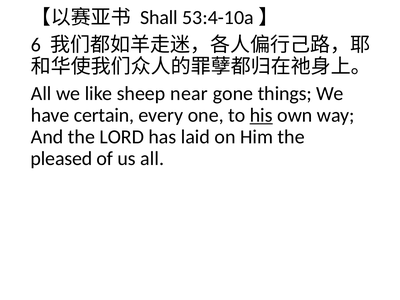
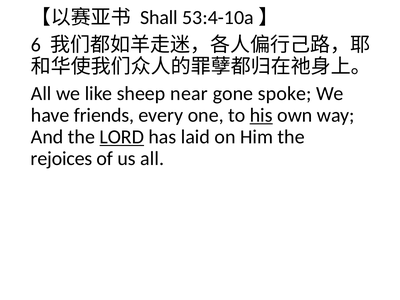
things: things -> spoke
certain: certain -> friends
LORD underline: none -> present
pleased: pleased -> rejoices
